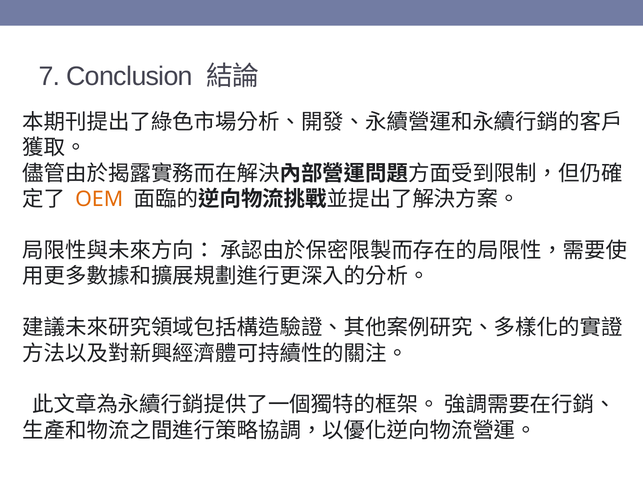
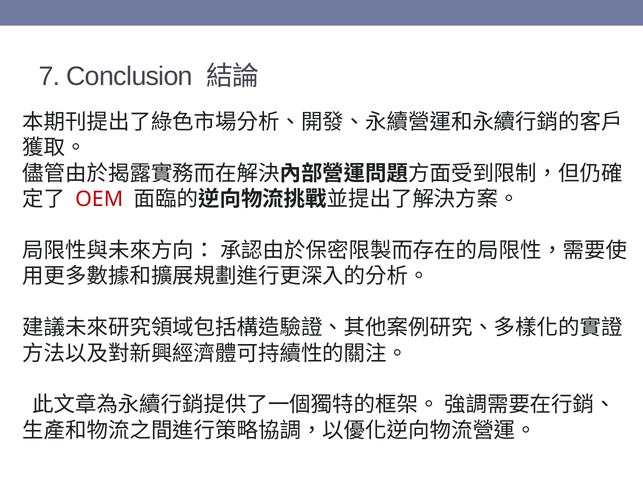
OEM colour: orange -> red
